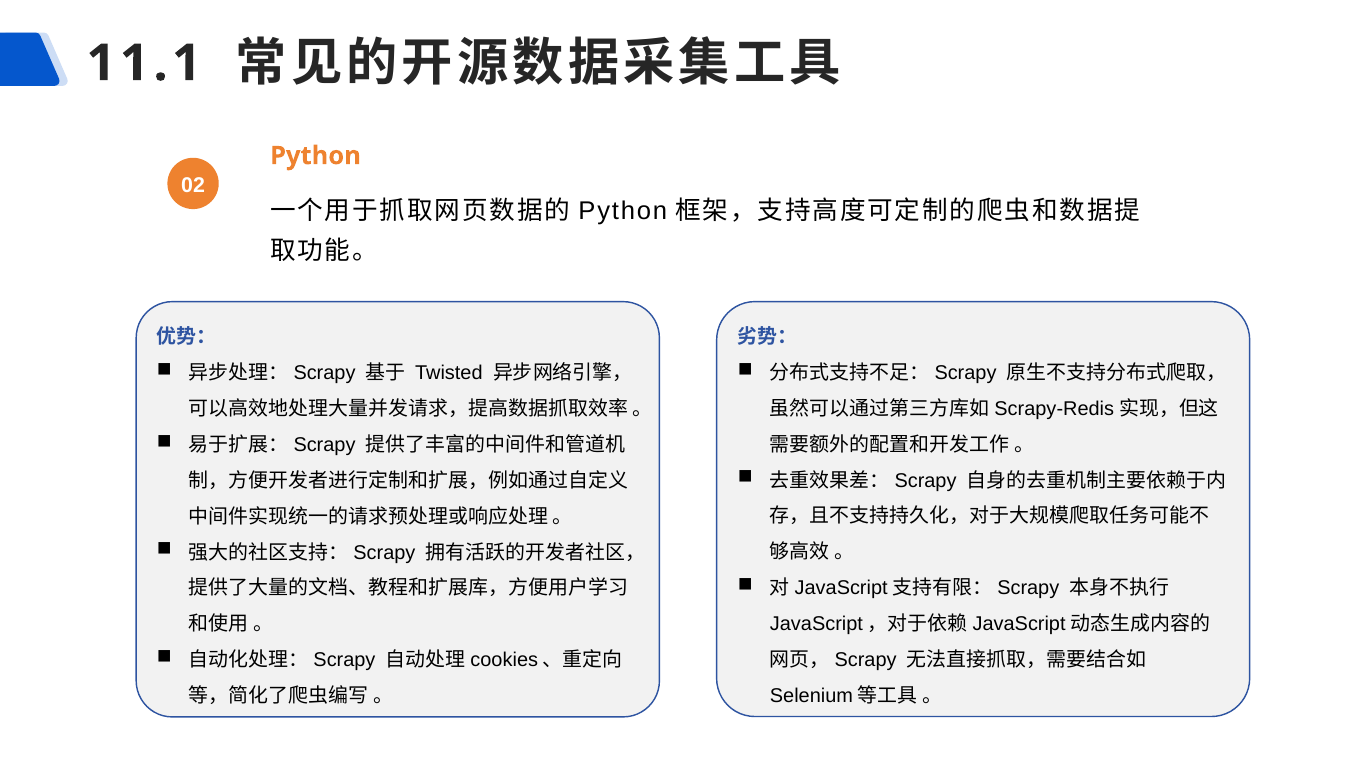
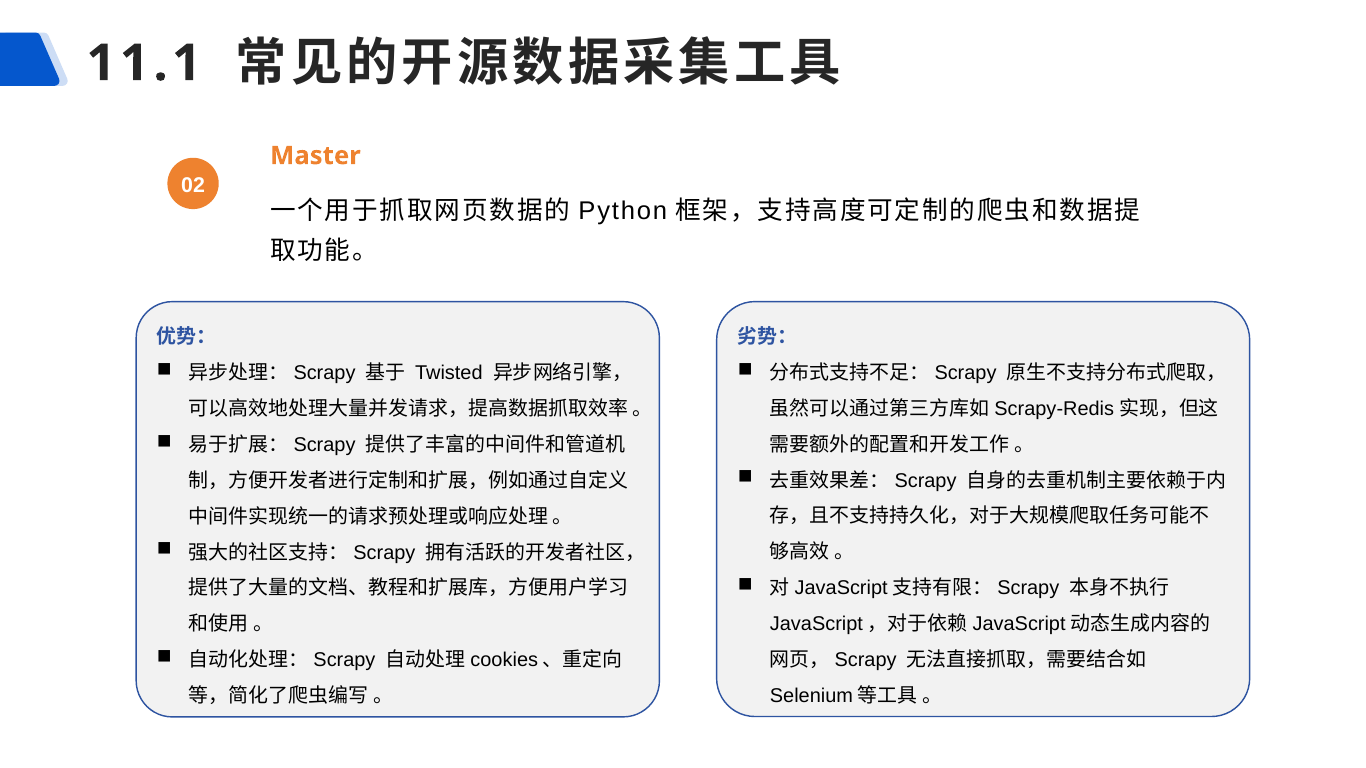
Python at (315, 156): Python -> Master
